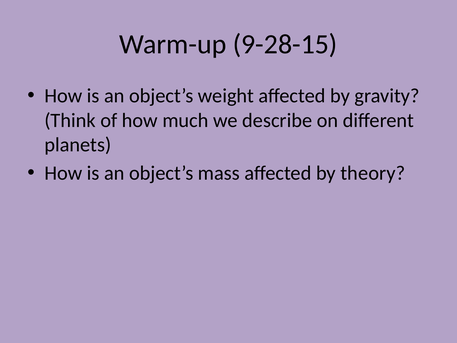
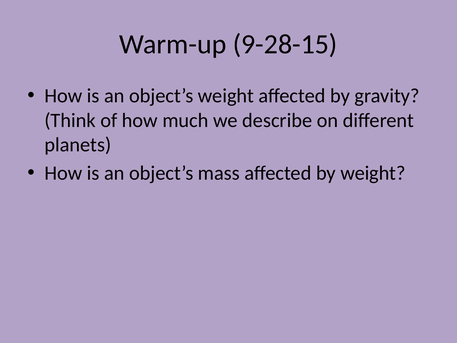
by theory: theory -> weight
